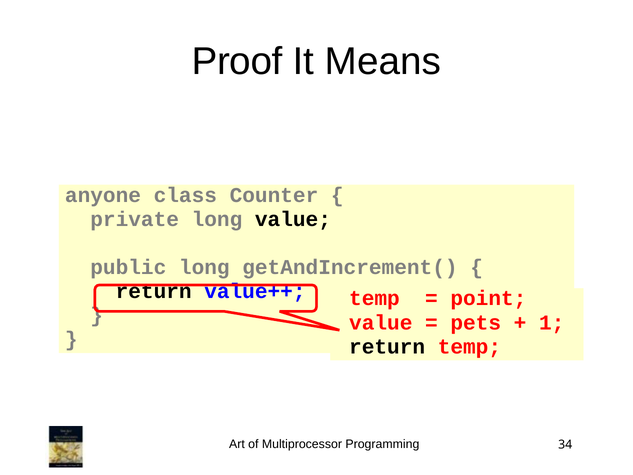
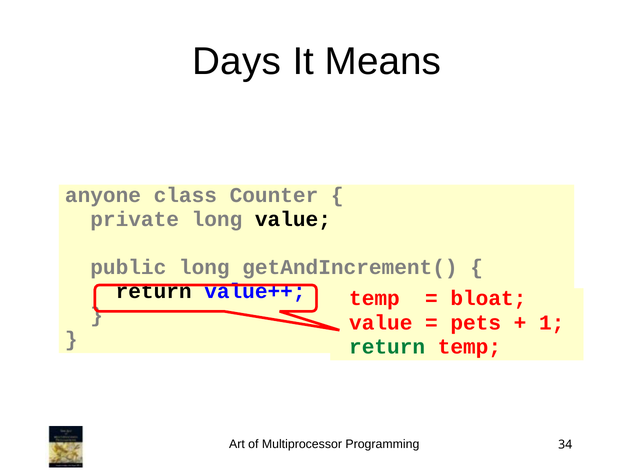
Proof: Proof -> Days
point: point -> bloat
return at (387, 346) colour: black -> green
